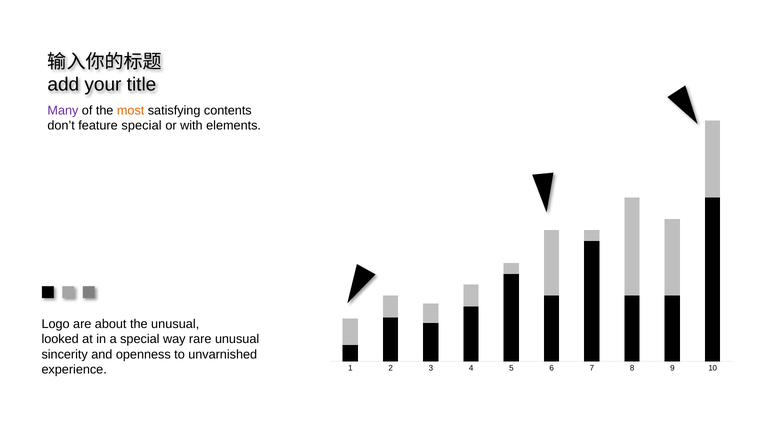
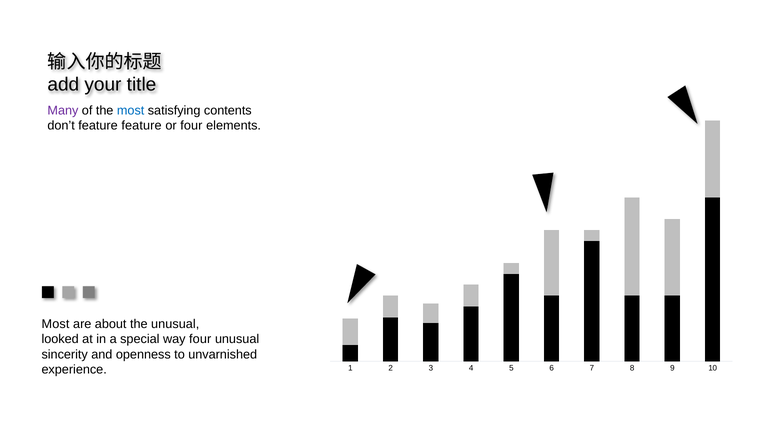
most at (131, 110) colour: orange -> blue
feature special: special -> feature
or with: with -> four
Logo at (56, 324): Logo -> Most
way rare: rare -> four
